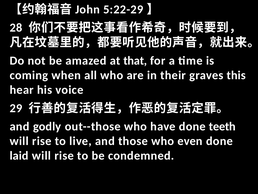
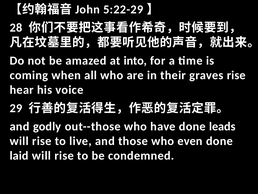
that: that -> into
graves this: this -> rise
teeth: teeth -> leads
